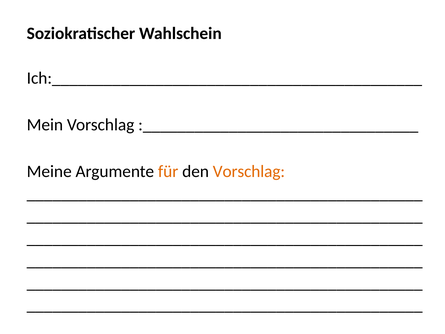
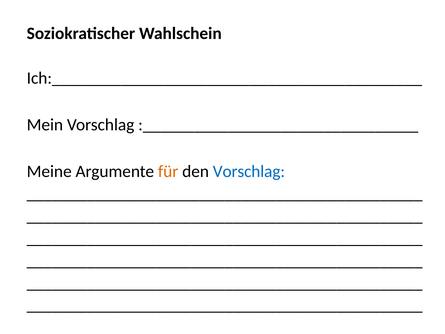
Vorschlag at (249, 171) colour: orange -> blue
